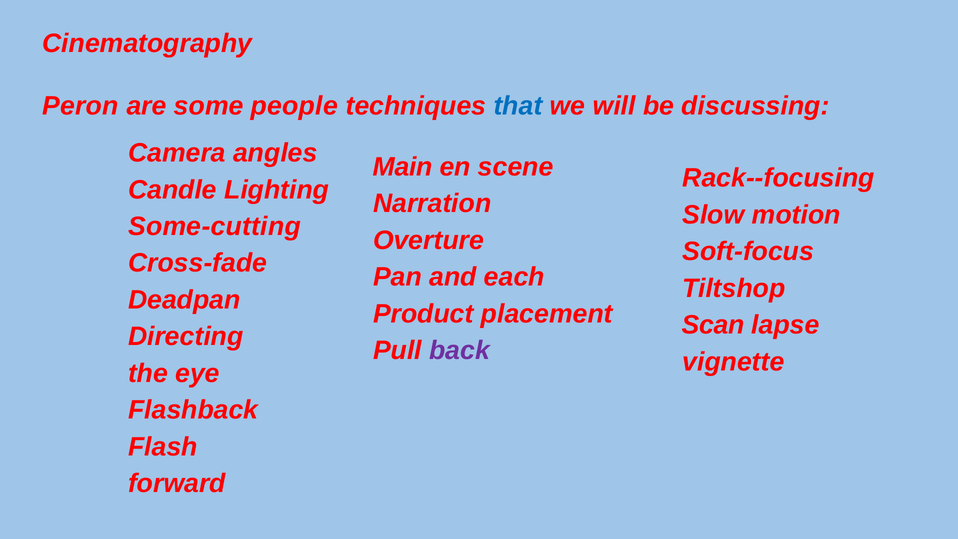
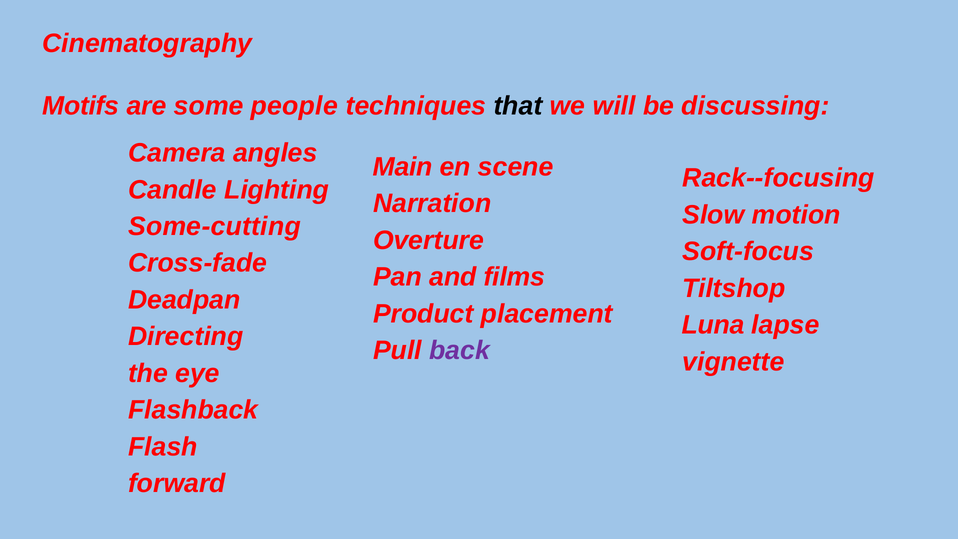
Peron: Peron -> Motifs
that colour: blue -> black
each: each -> films
Scan: Scan -> Luna
